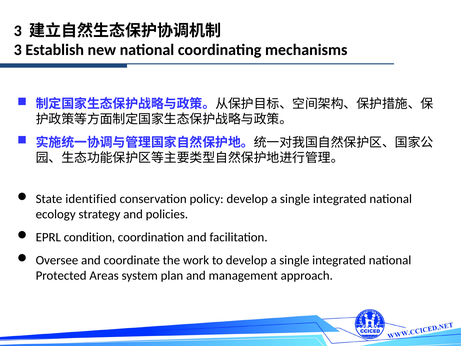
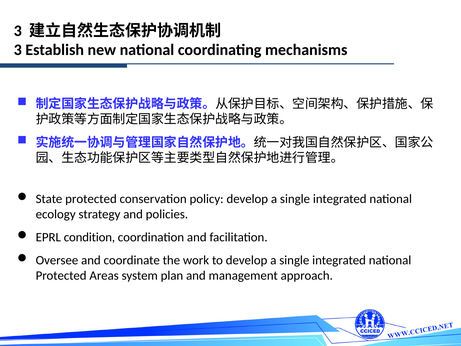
State identified: identified -> protected
